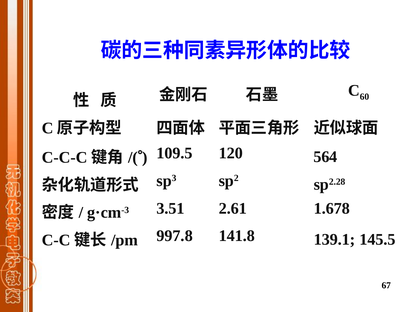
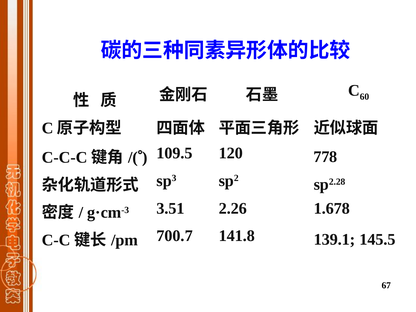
564: 564 -> 778
2.61: 2.61 -> 2.26
997.8: 997.8 -> 700.7
